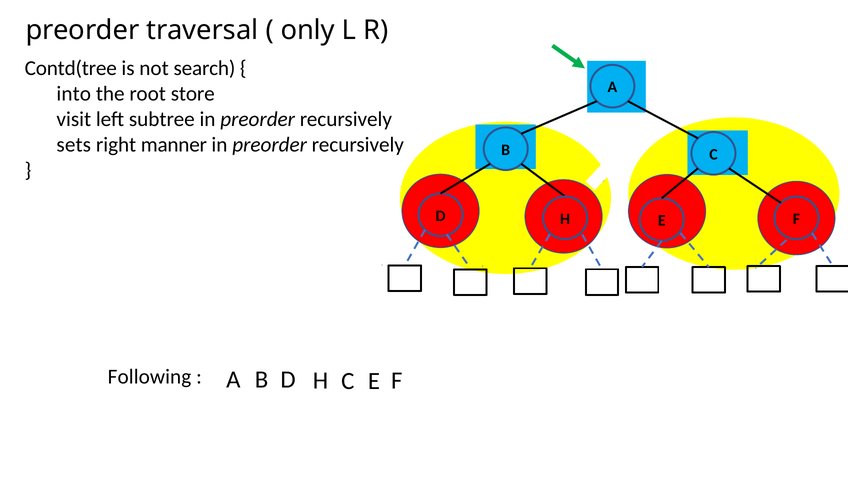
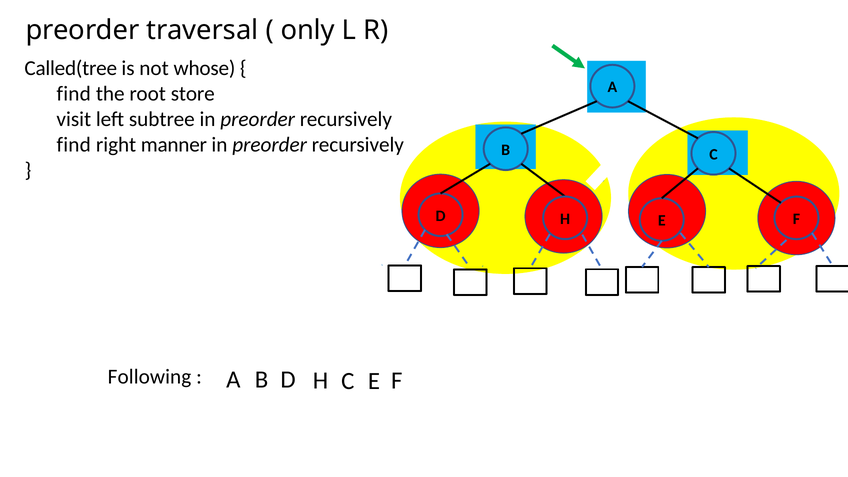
Contd(tree: Contd(tree -> Called(tree
search: search -> whose
into at (74, 94): into -> find
sets at (74, 145): sets -> find
